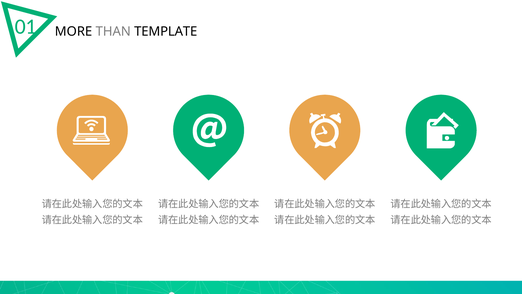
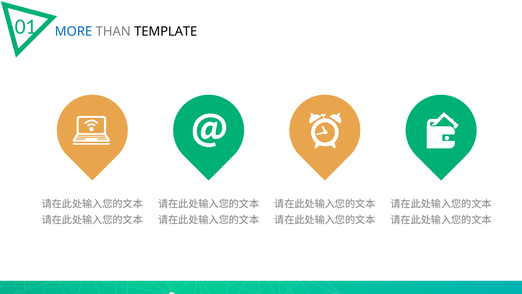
MORE colour: black -> blue
